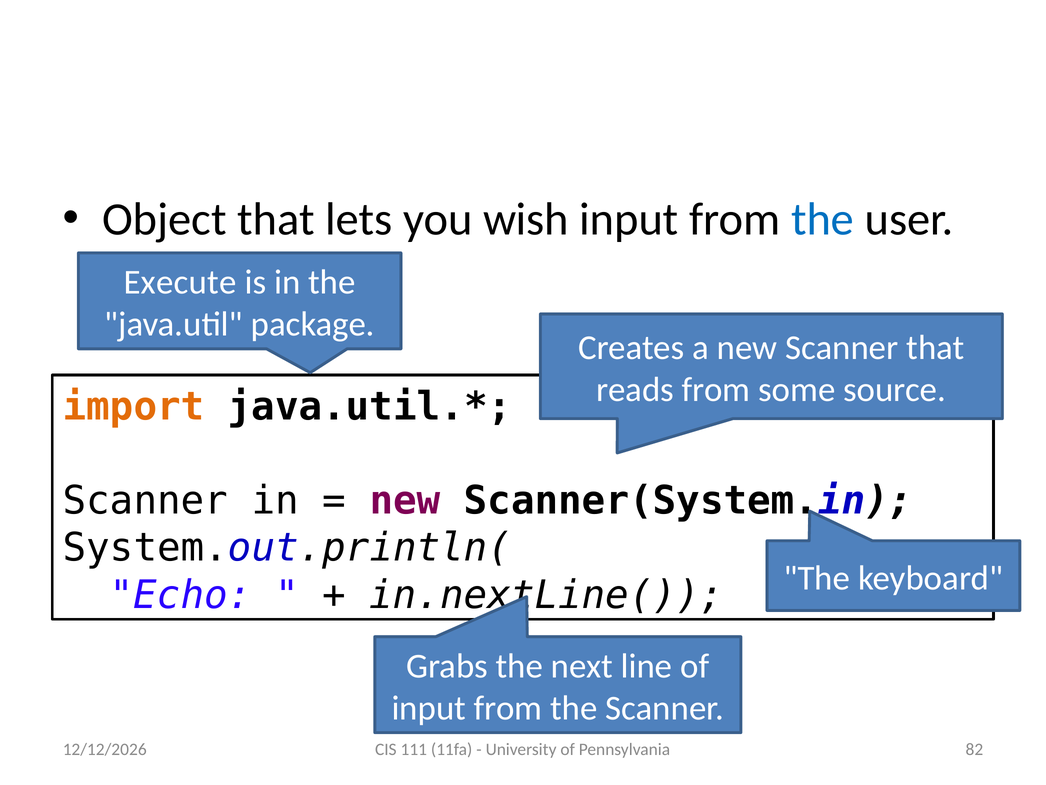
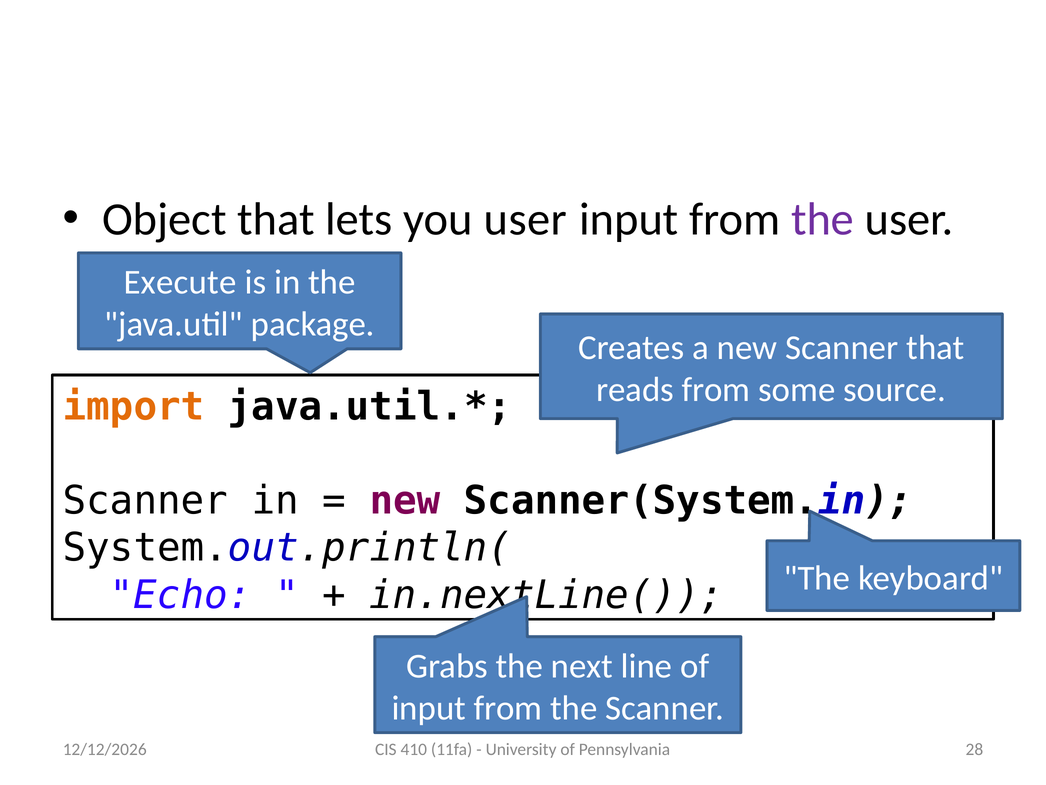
you wish: wish -> user
the at (823, 219) colour: blue -> purple
111: 111 -> 410
82: 82 -> 28
